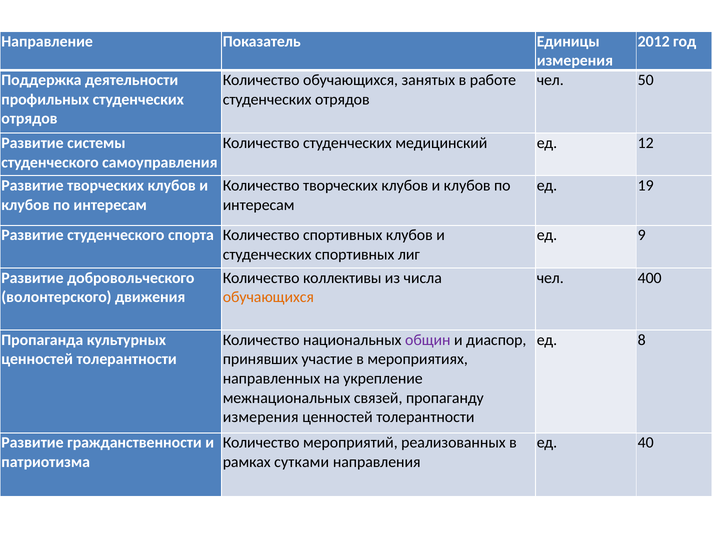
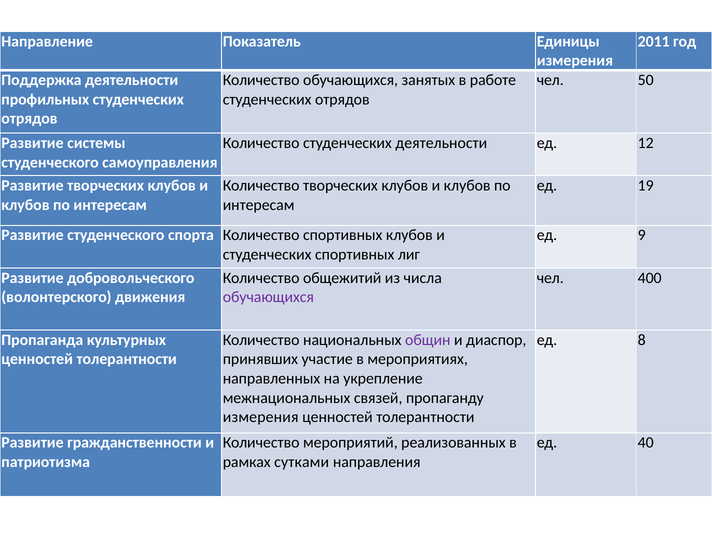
2012: 2012 -> 2011
студенческих медицинский: медицинский -> деятельности
коллективы: коллективы -> общежитий
обучающихся at (268, 297) colour: orange -> purple
